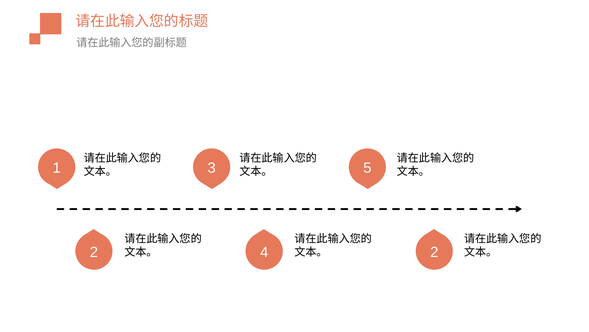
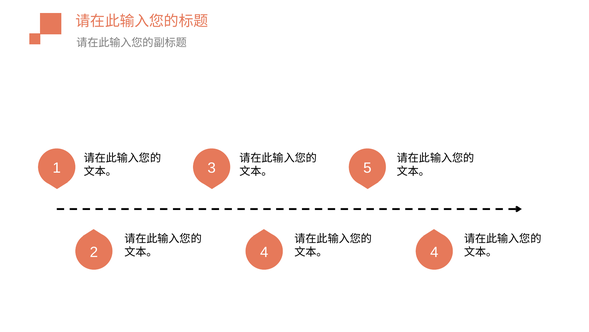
2 2: 2 -> 4
